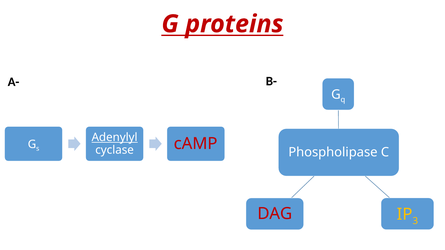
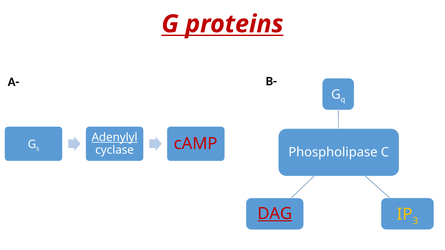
DAG underline: none -> present
